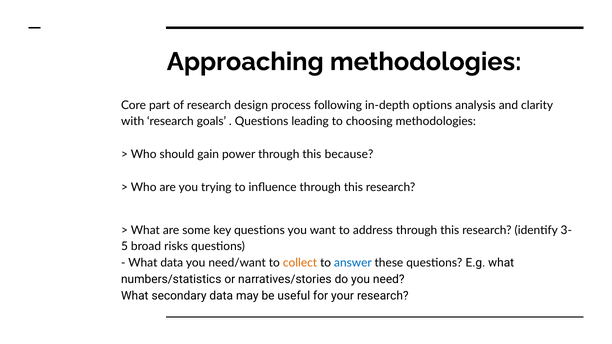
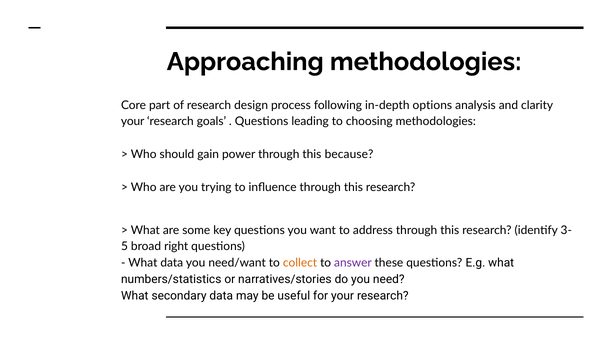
with at (133, 122): with -> your
risks: risks -> right
answer colour: blue -> purple
